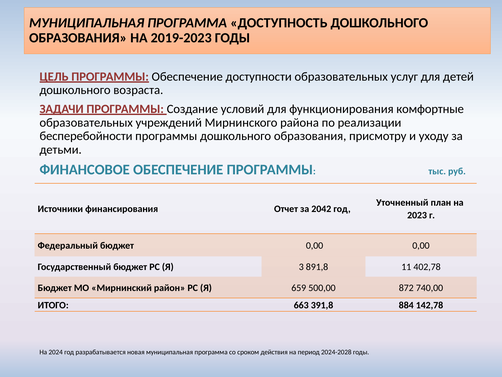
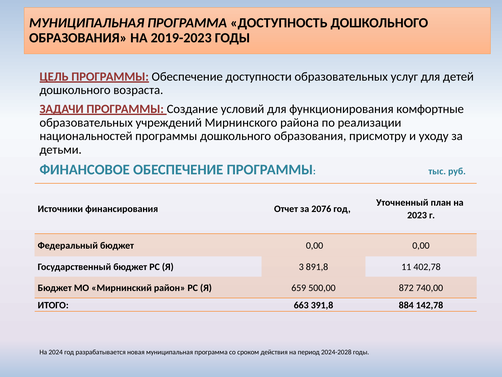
бесперебойности: бесперебойности -> национальностей
2042: 2042 -> 2076
